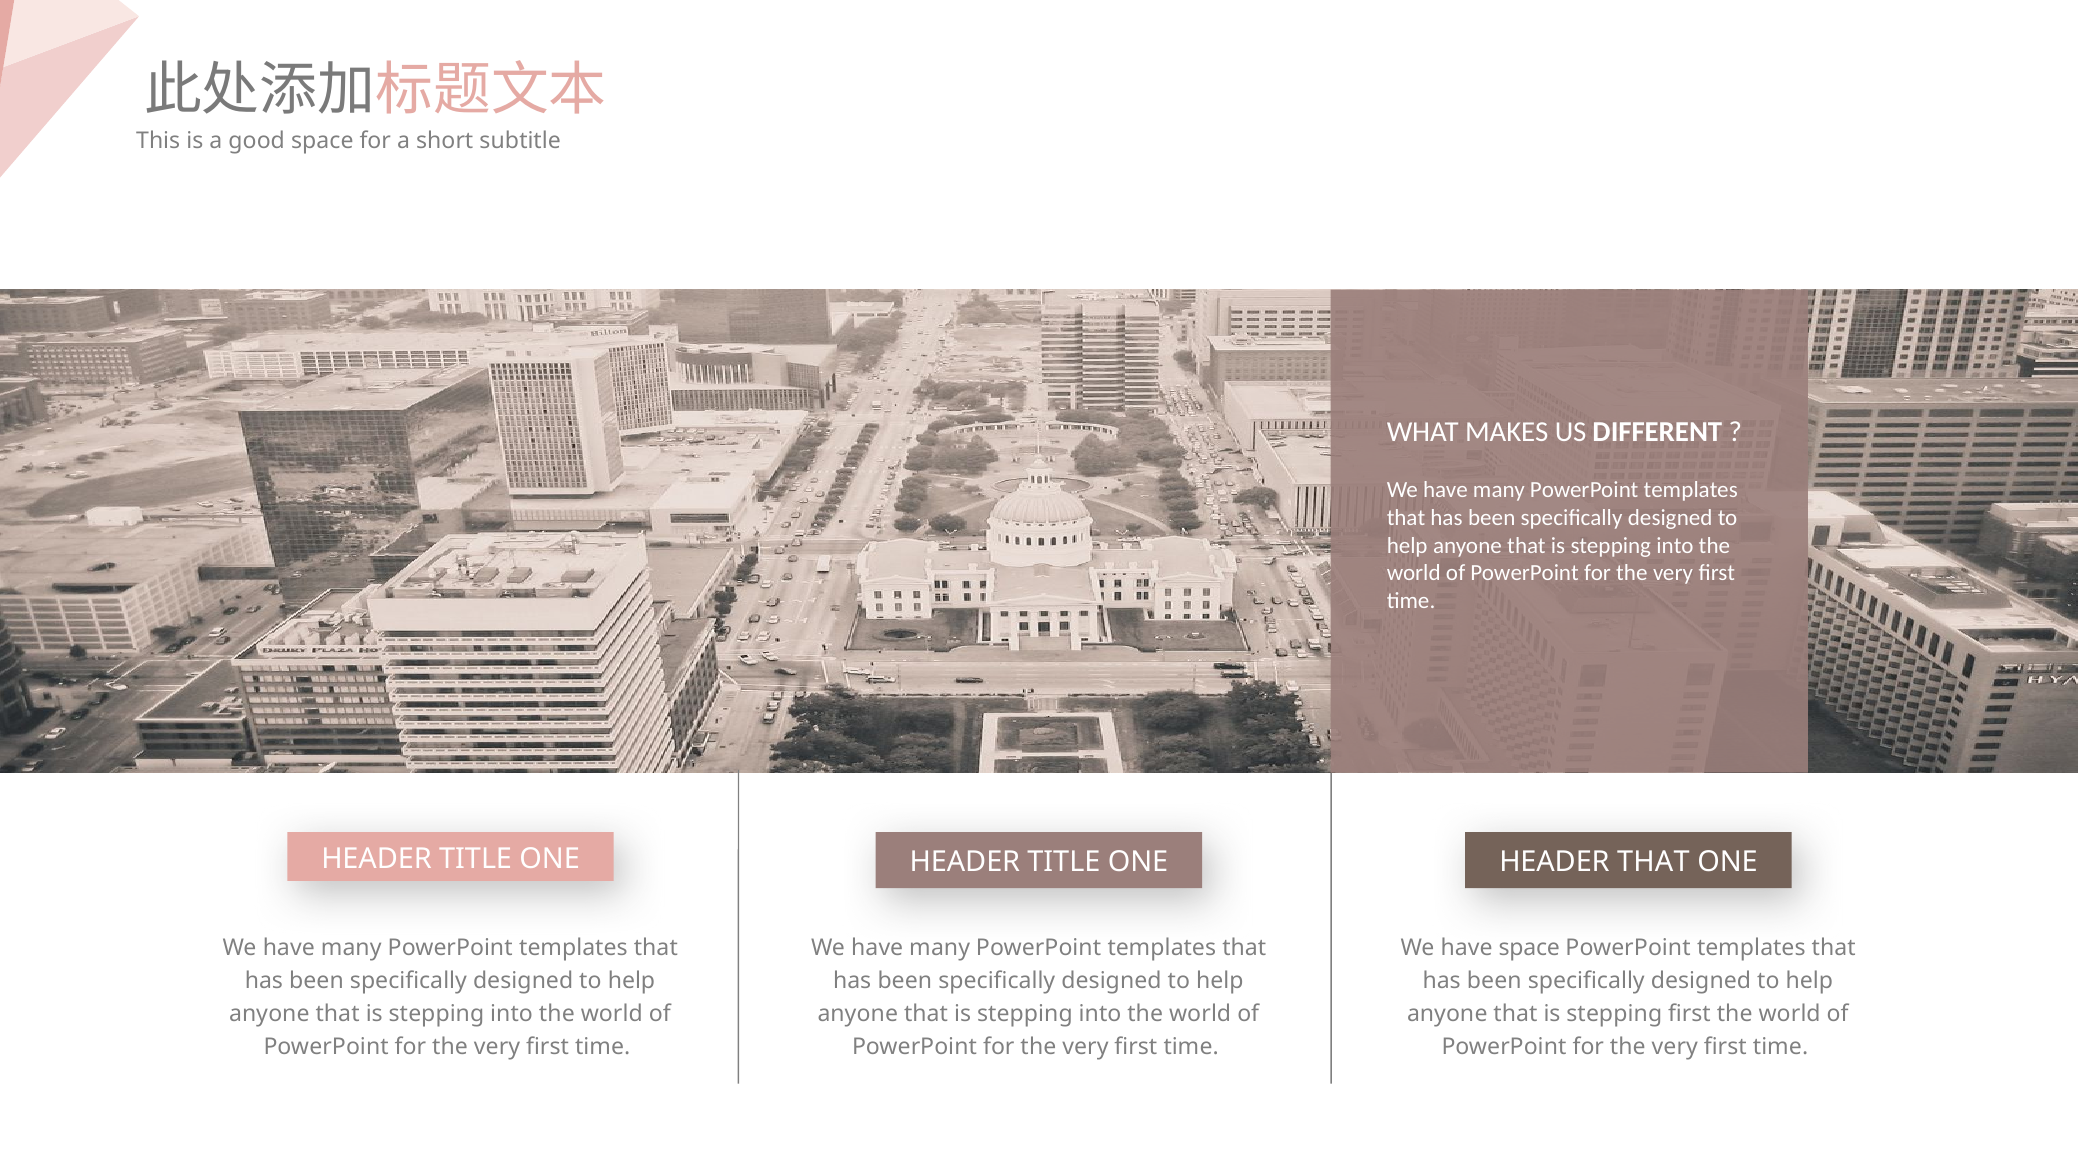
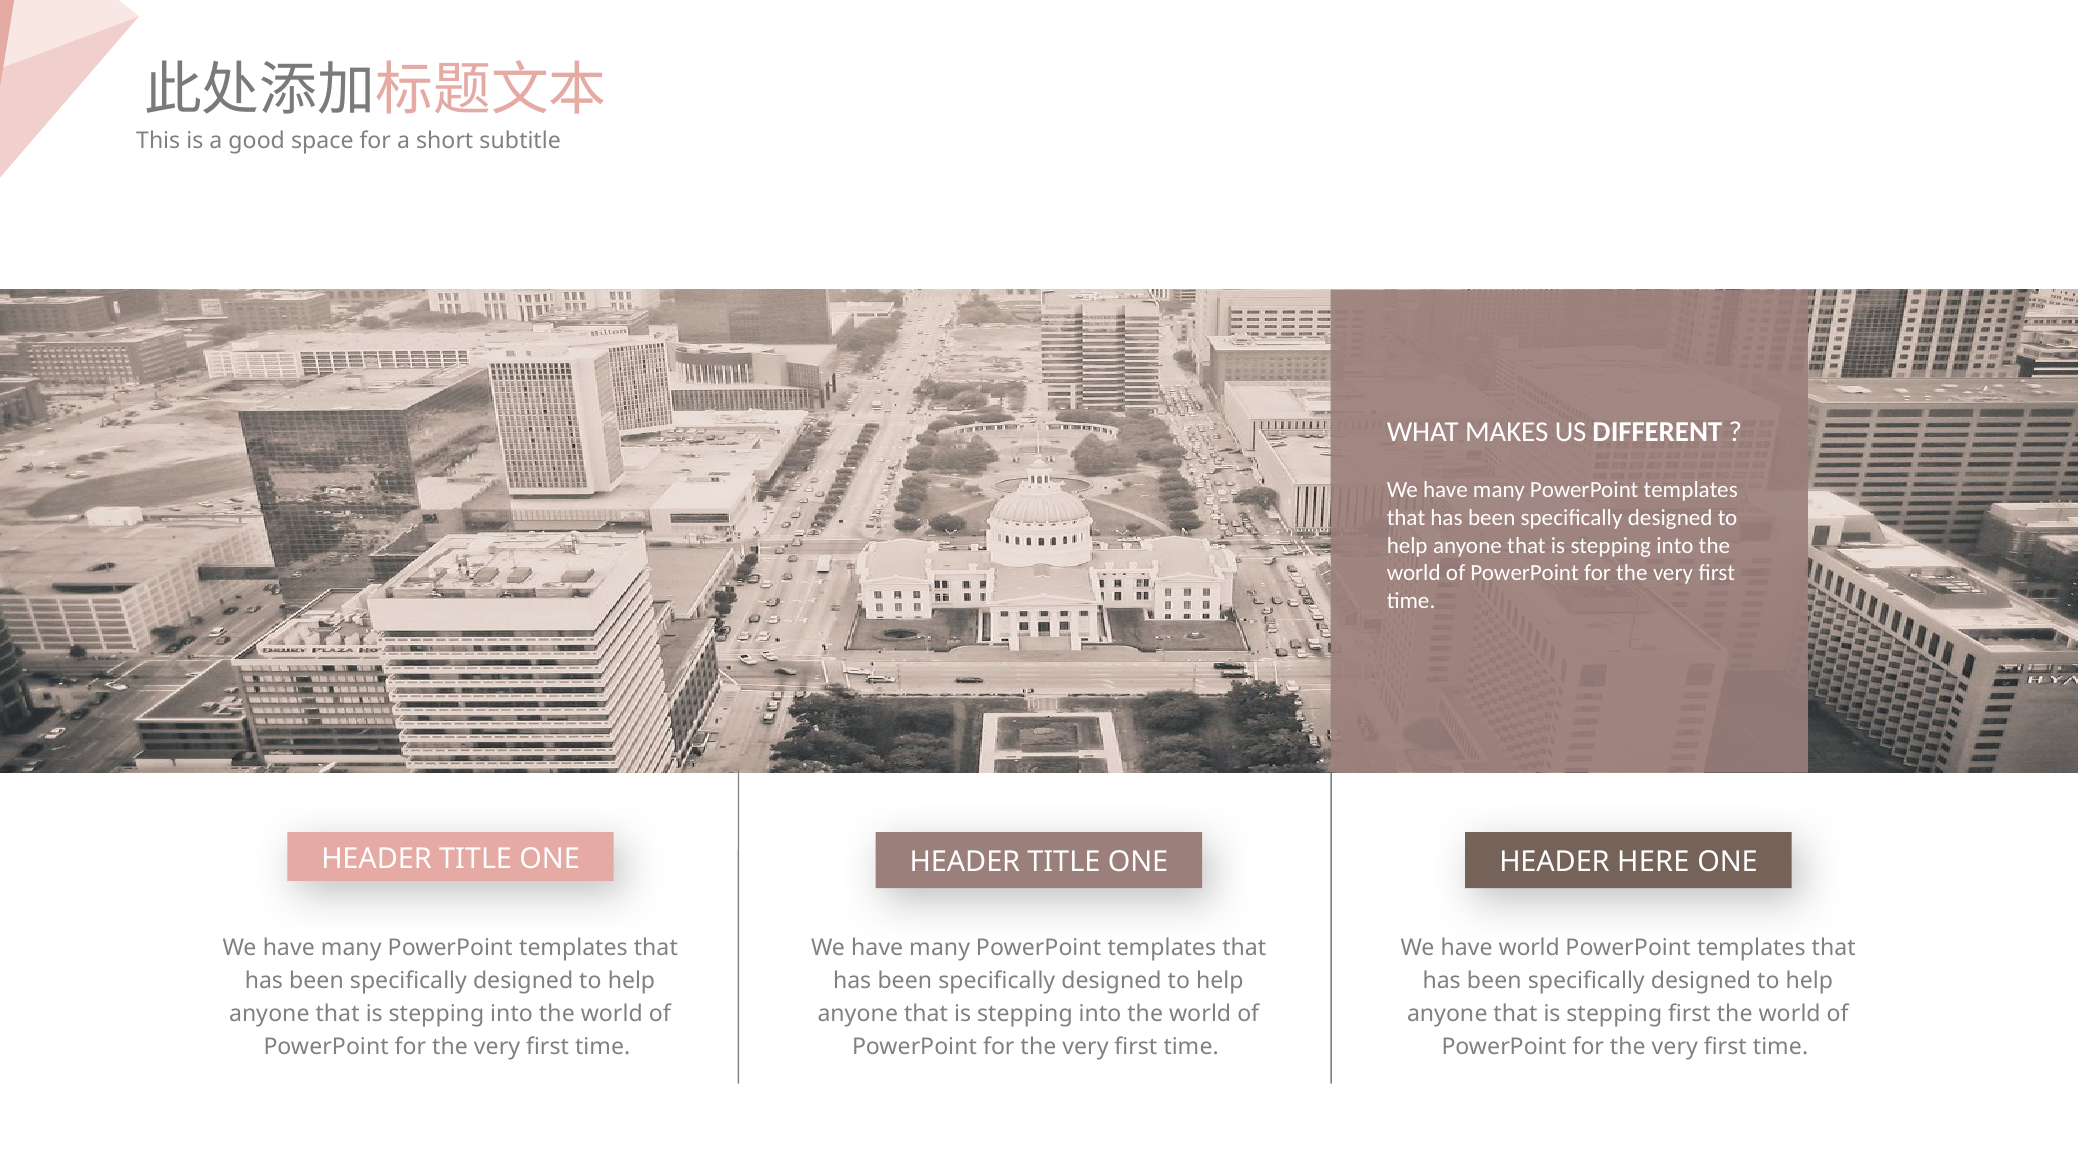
HEADER THAT: THAT -> HERE
have space: space -> world
